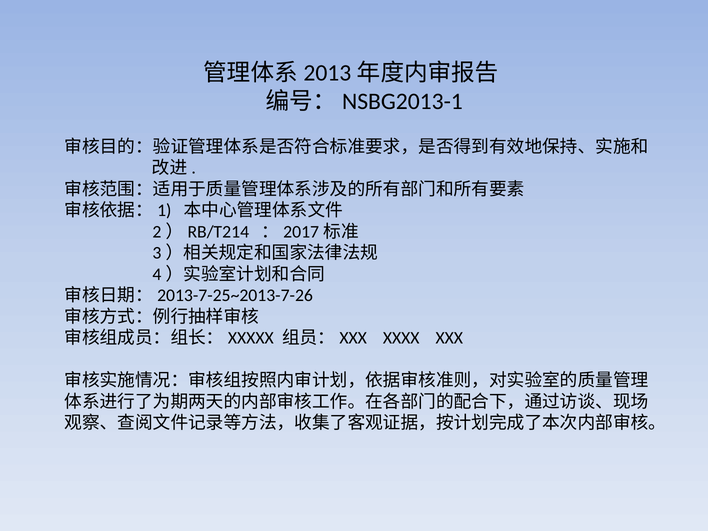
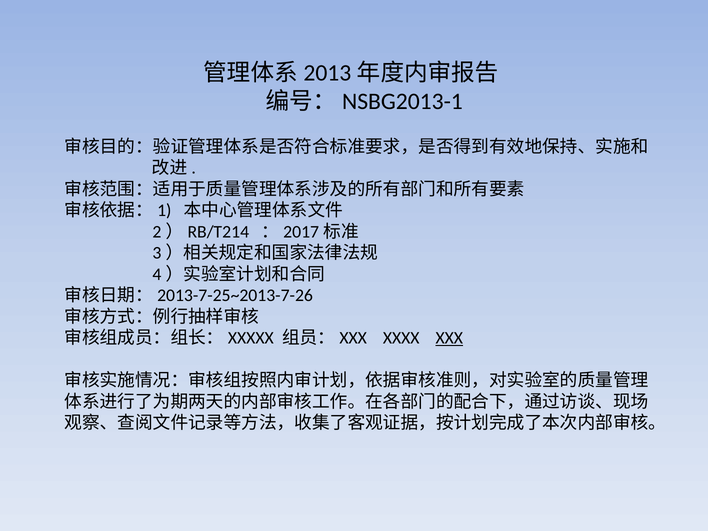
XXX underline: none -> present
